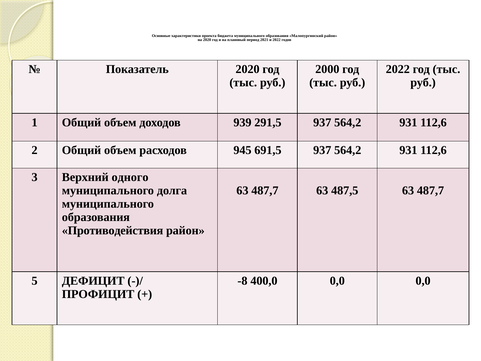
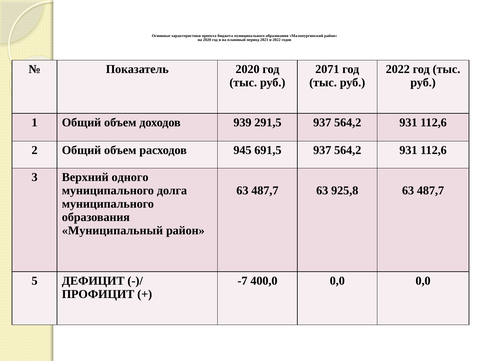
2000: 2000 -> 2071
487,5: 487,5 -> 925,8
Противодействия: Противодействия -> Муниципальный
-8: -8 -> -7
